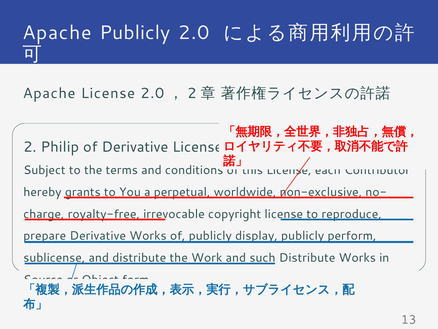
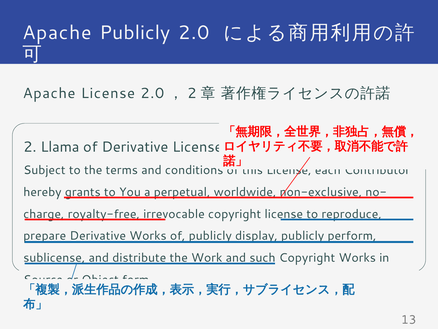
Philip: Philip -> Llama
Distribute at (307, 258): Distribute -> Copyright
